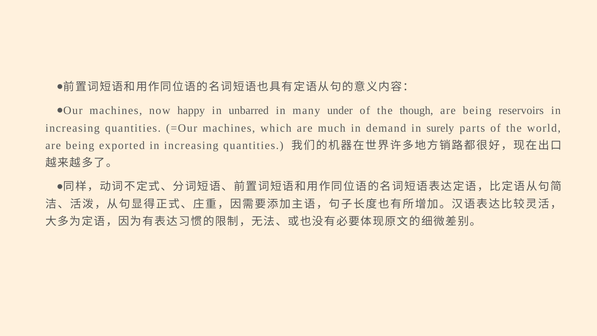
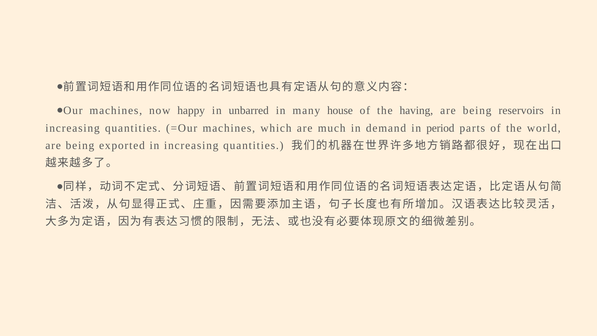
under: under -> house
though: though -> having
surely: surely -> period
